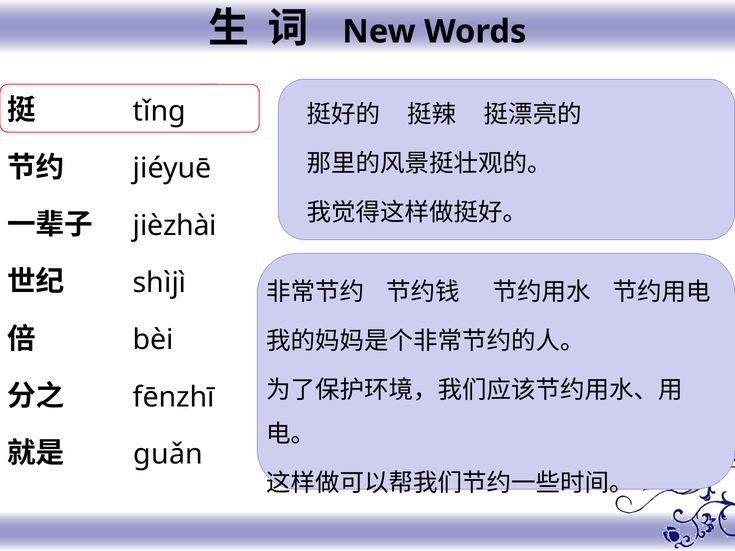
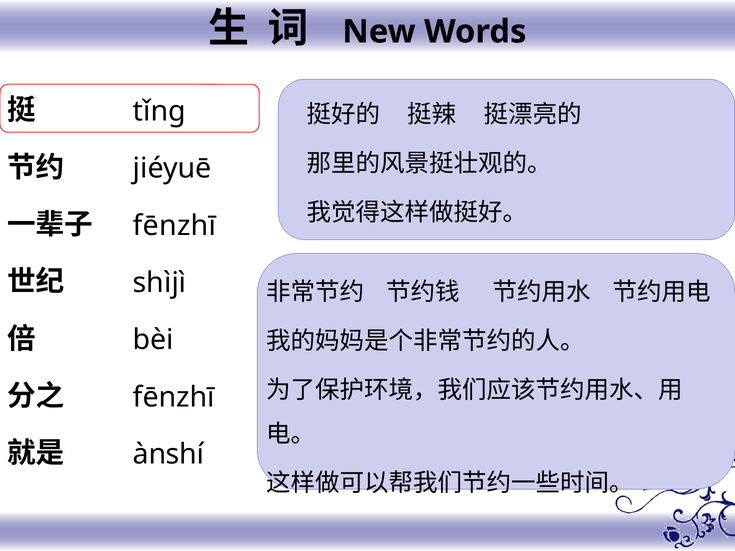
jièzhài at (175, 226): jièzhài -> fēnzhī
guǎn: guǎn -> ànshí
